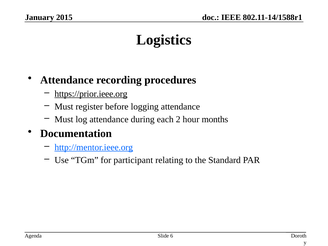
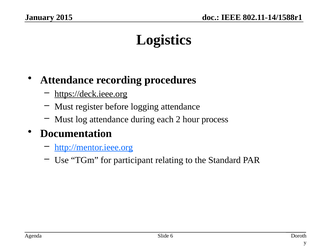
https://prior.ieee.org: https://prior.ieee.org -> https://deck.ieee.org
months: months -> process
